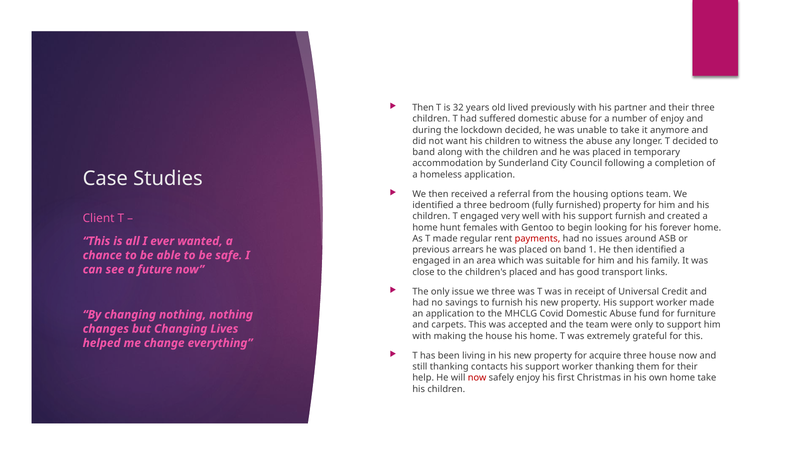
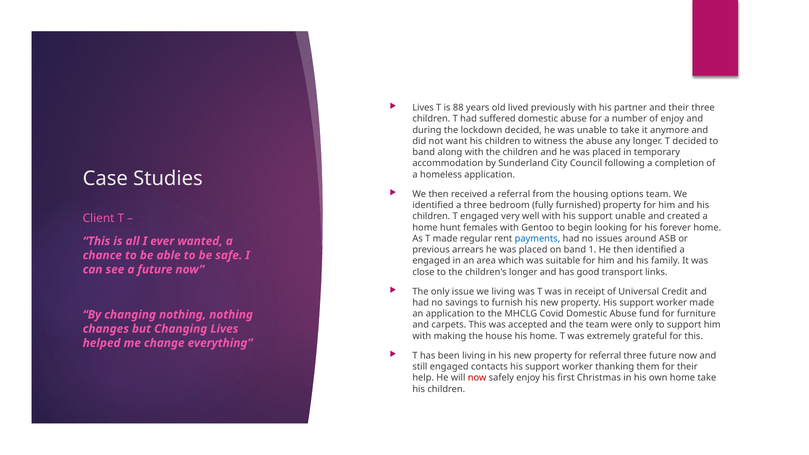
Then at (423, 108): Then -> Lives
32: 32 -> 88
support furnish: furnish -> unable
payments colour: red -> blue
children's placed: placed -> longer
we three: three -> living
for acquire: acquire -> referral
three house: house -> future
still thanking: thanking -> engaged
